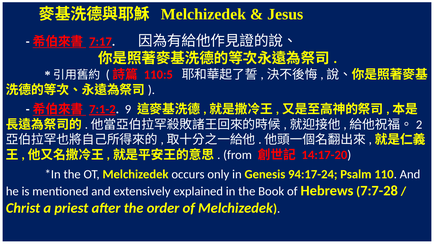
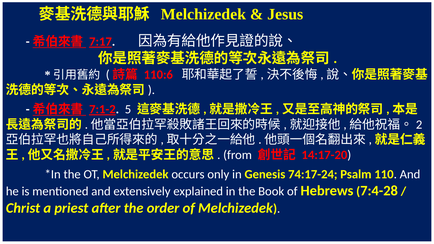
110:5: 110:5 -> 110:6
9: 9 -> 5
94:17-24: 94:17-24 -> 74:17-24
7:7-28: 7:7-28 -> 7:4-28
